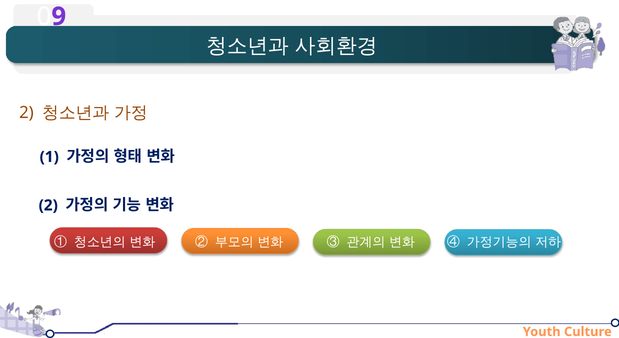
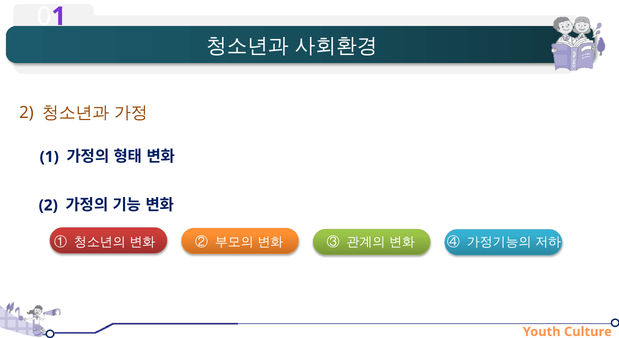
9 at (59, 16): 9 -> 1
